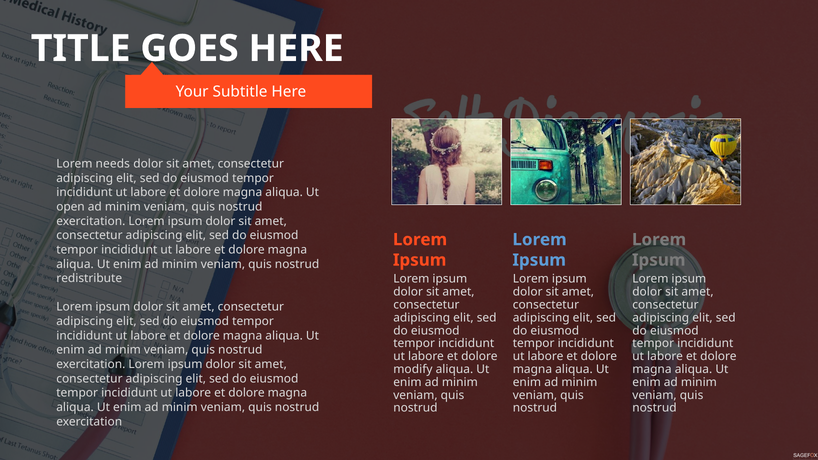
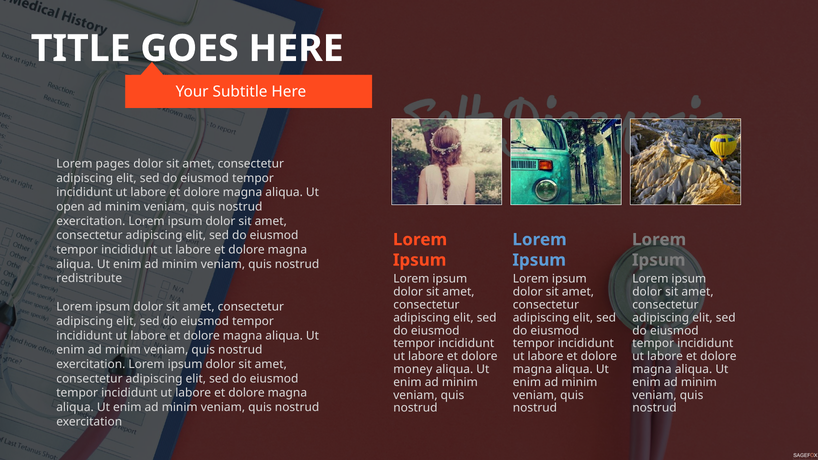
needs: needs -> pages
modify: modify -> money
